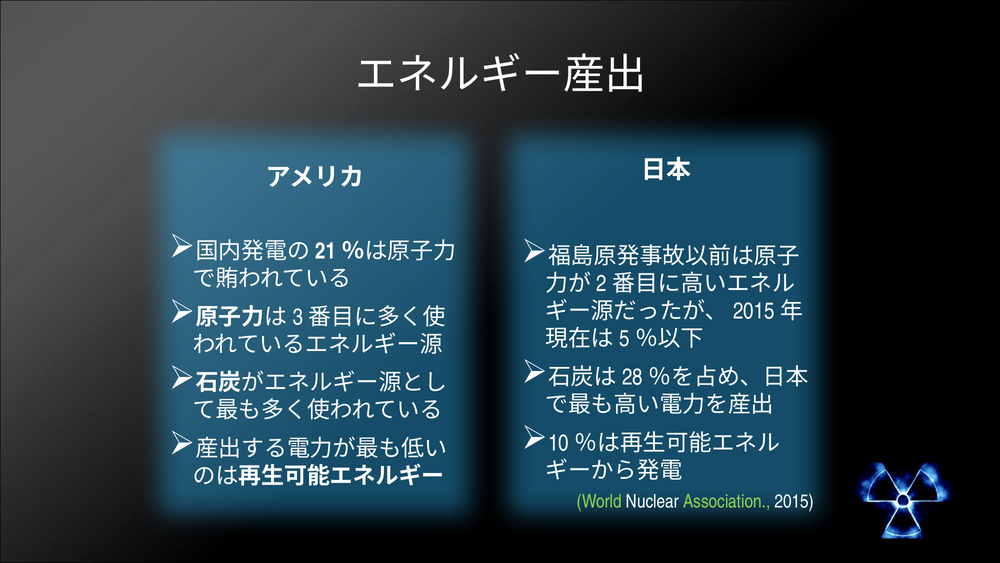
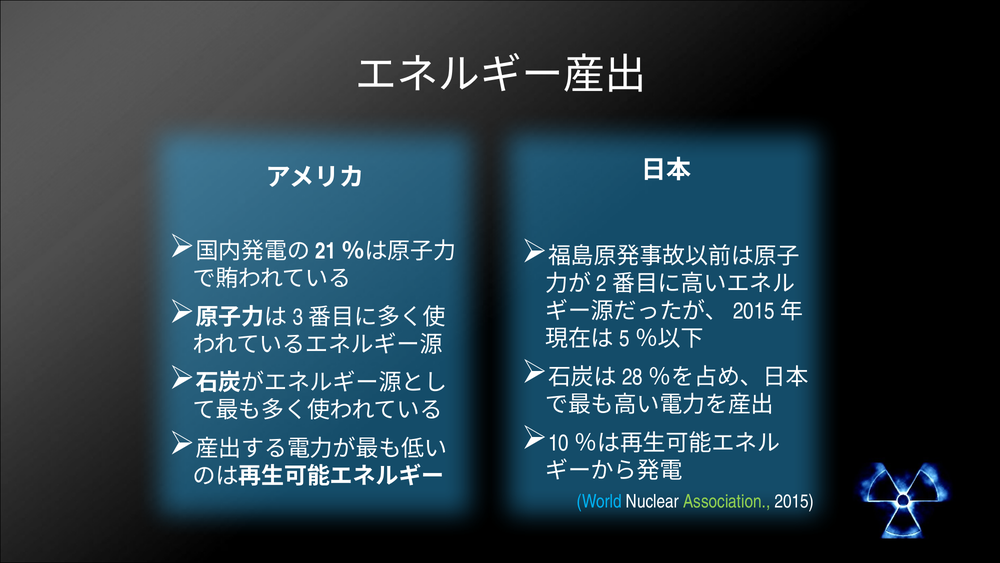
World colour: light green -> light blue
